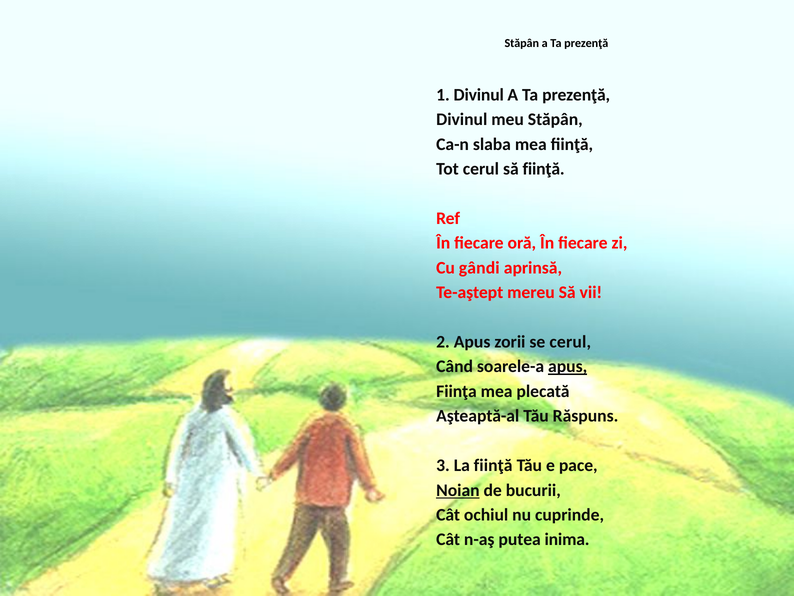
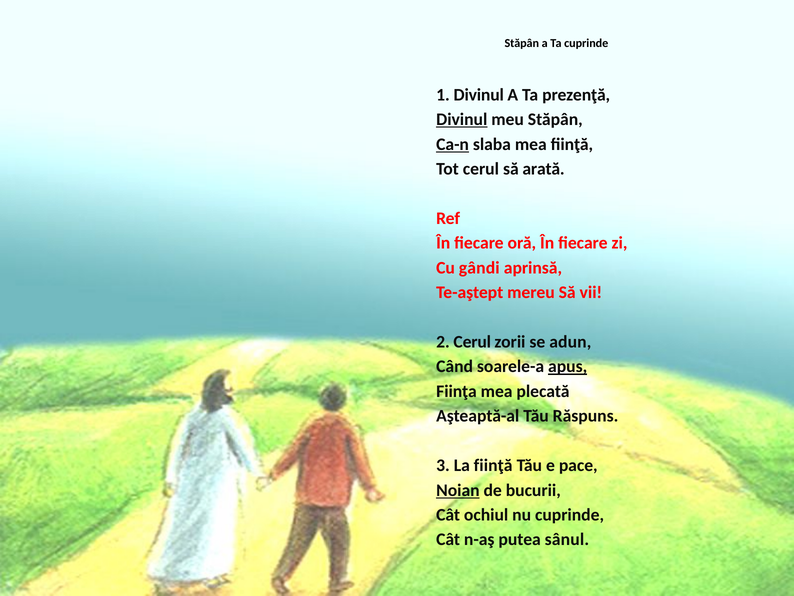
prezenţă at (586, 43): prezenţă -> cuprinde
Divinul at (462, 119) underline: none -> present
Ca-n underline: none -> present
să fiinţă: fiinţă -> arată
2 Apus: Apus -> Cerul
se cerul: cerul -> adun
inima: inima -> sânul
